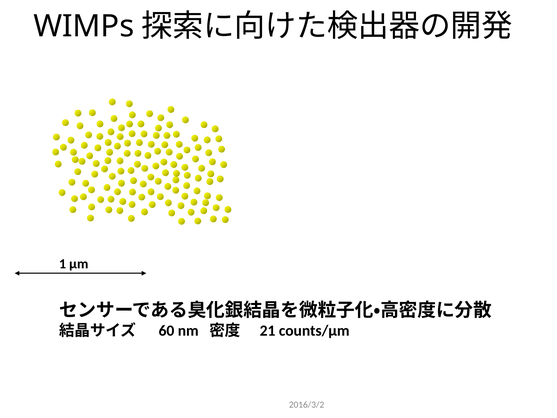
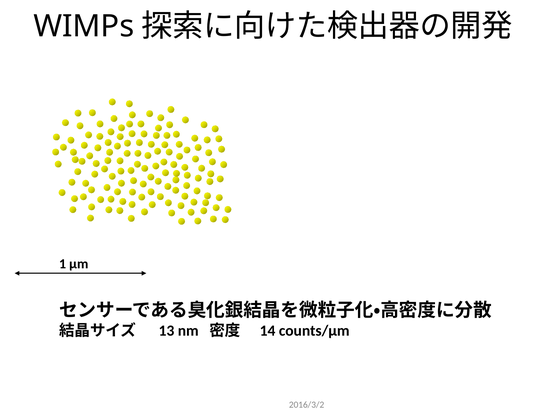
60: 60 -> 13
21: 21 -> 14
